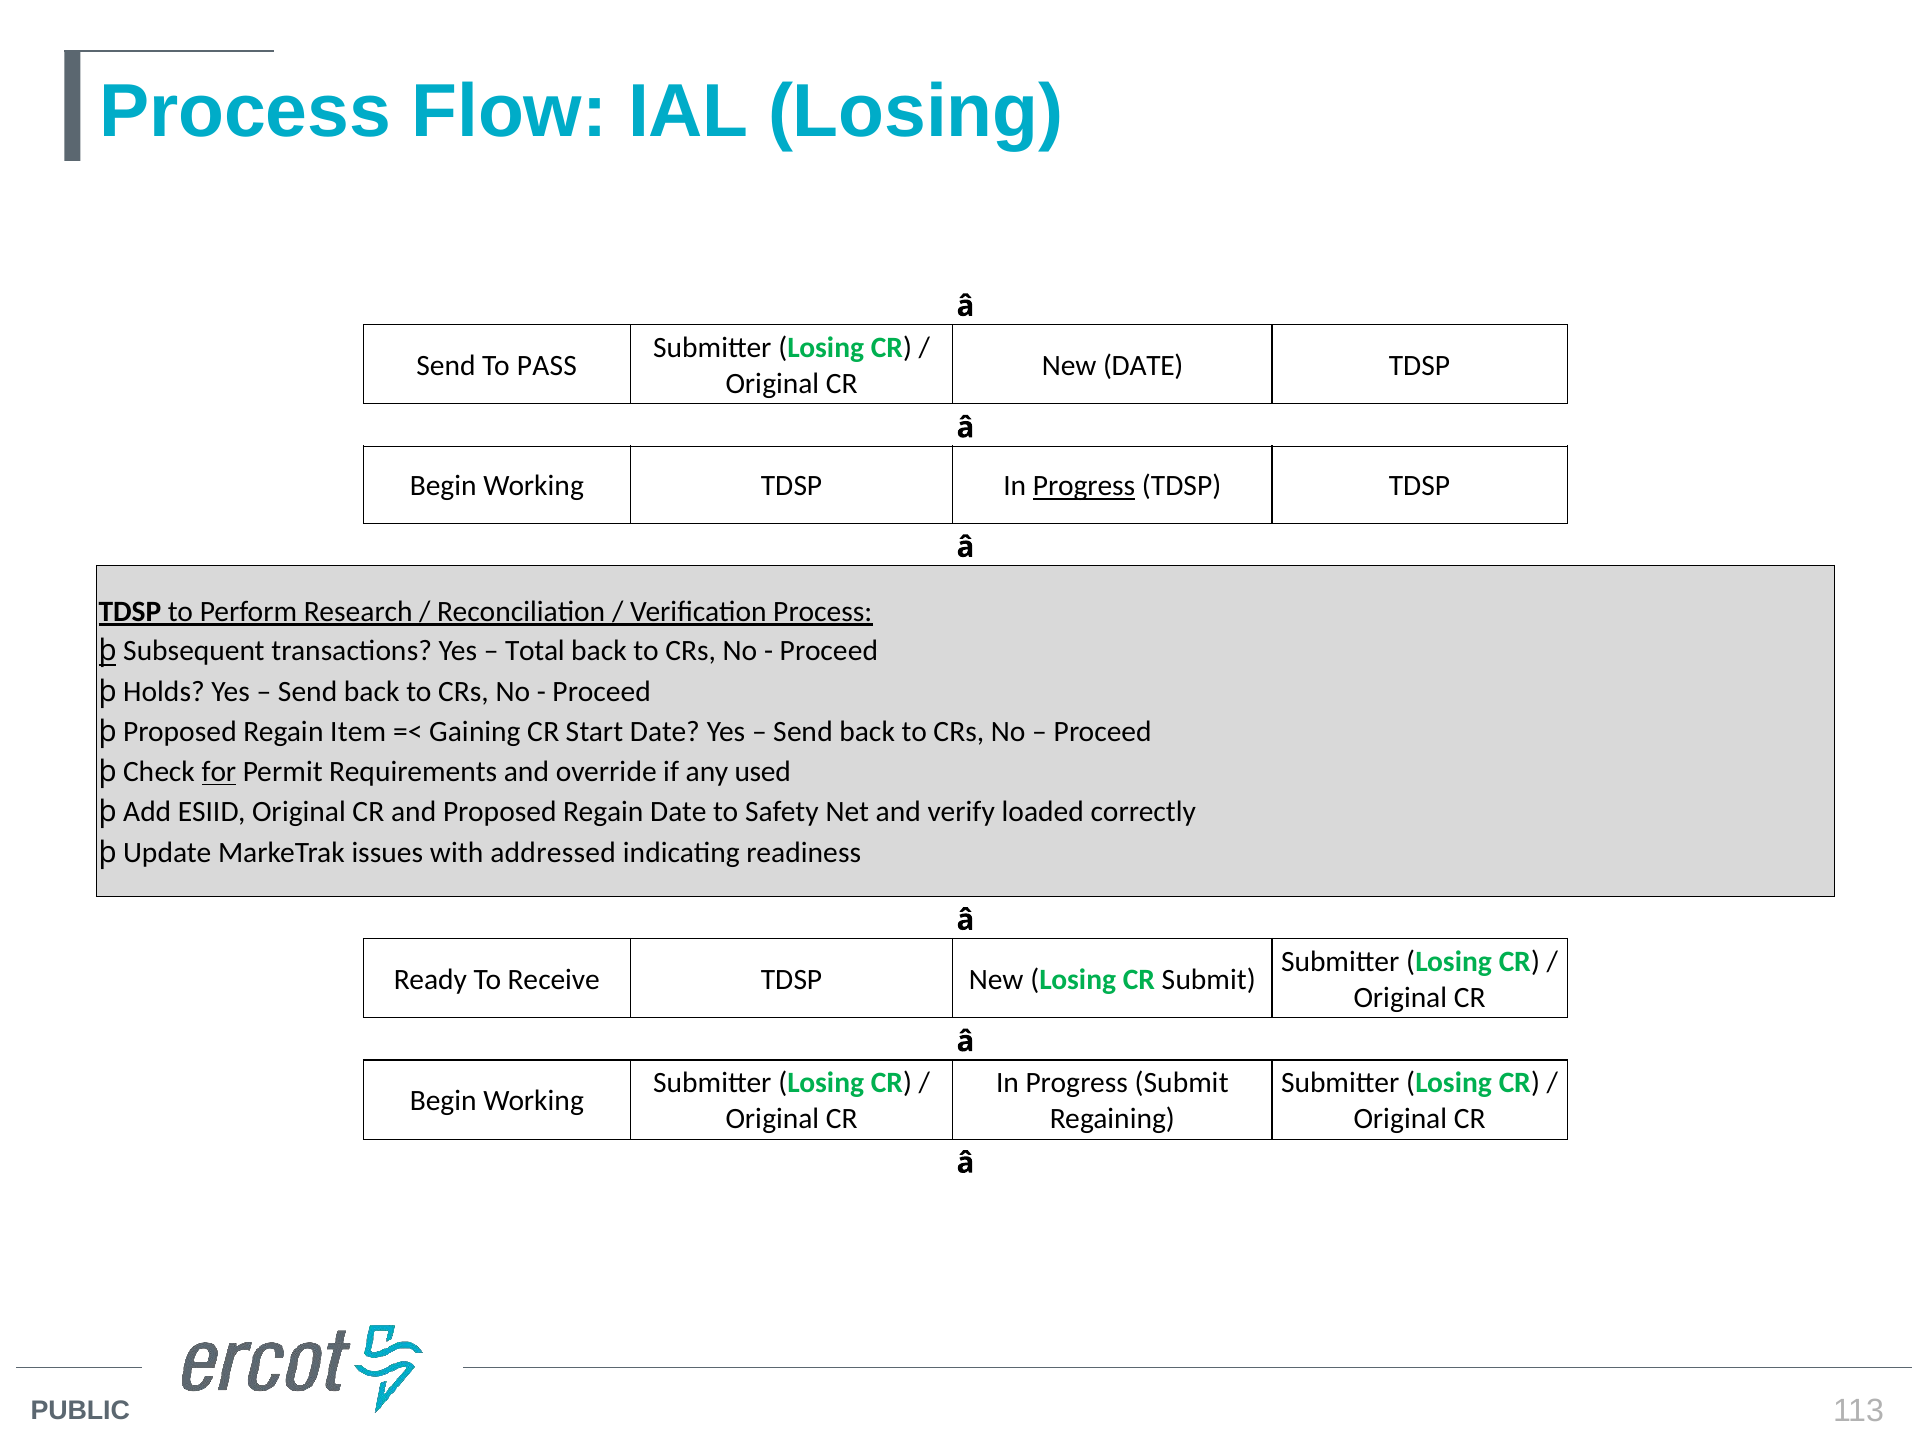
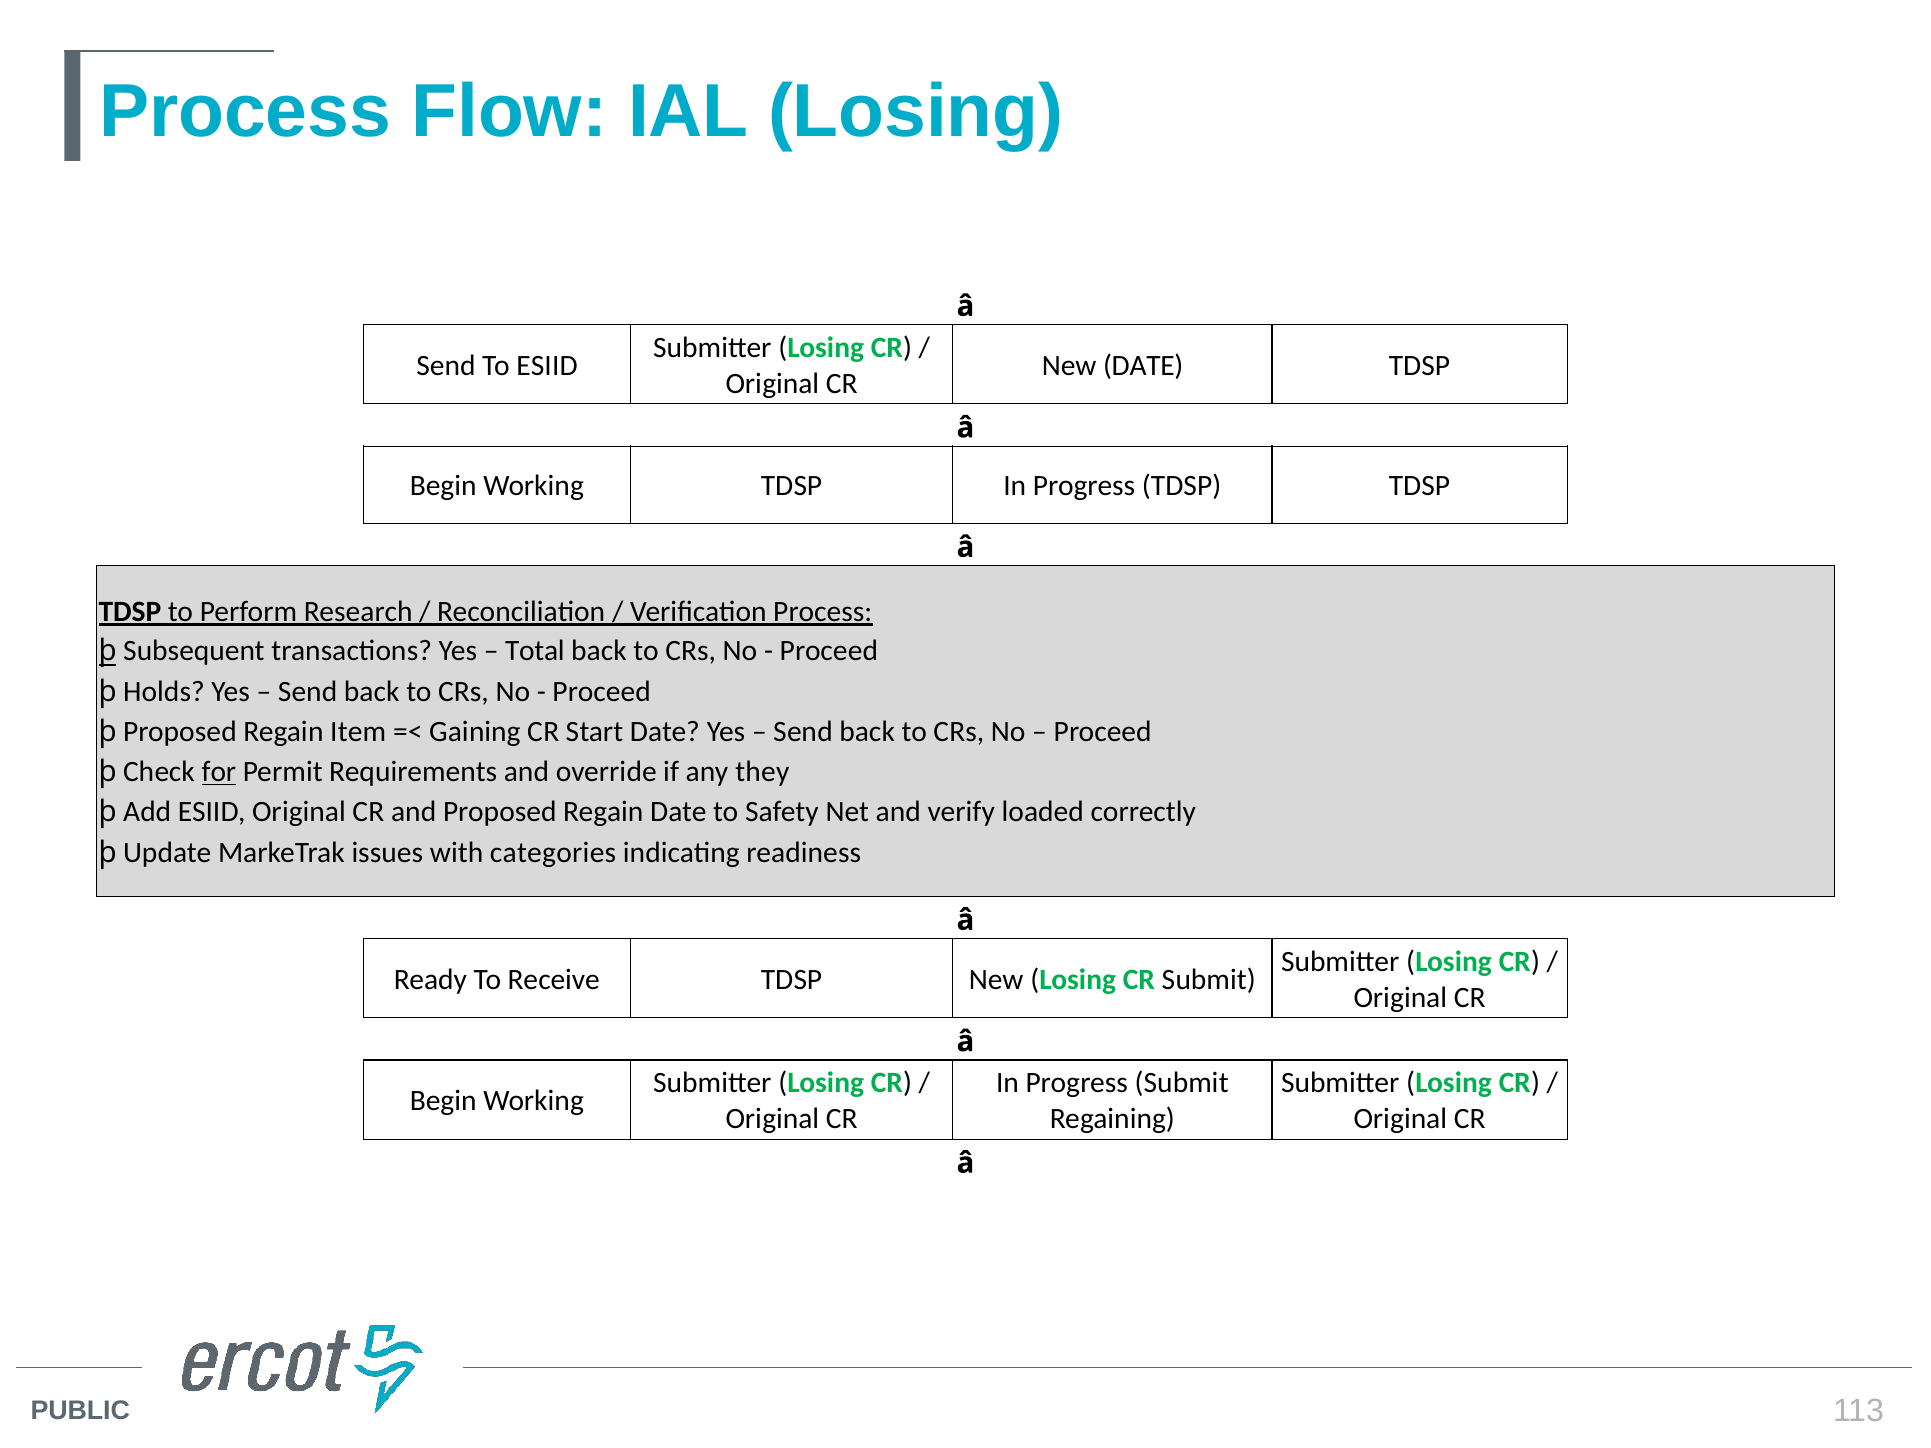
To PASS: PASS -> ESIID
Progress at (1084, 486) underline: present -> none
used: used -> they
addressed: addressed -> categories
